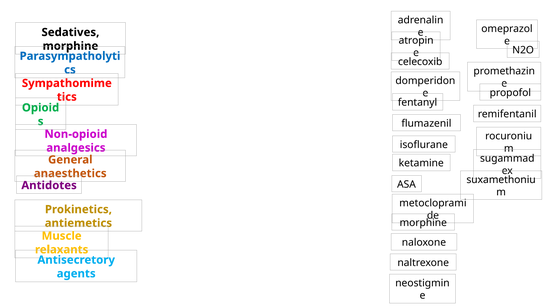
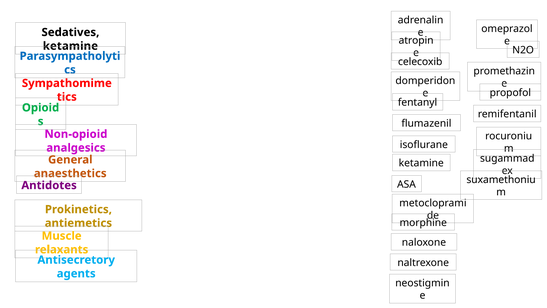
morphine at (70, 46): morphine -> ketamine
